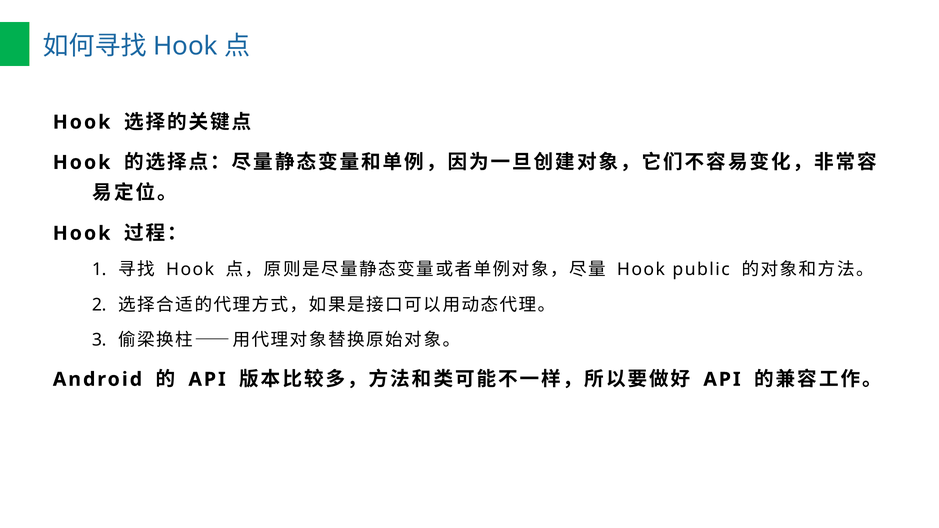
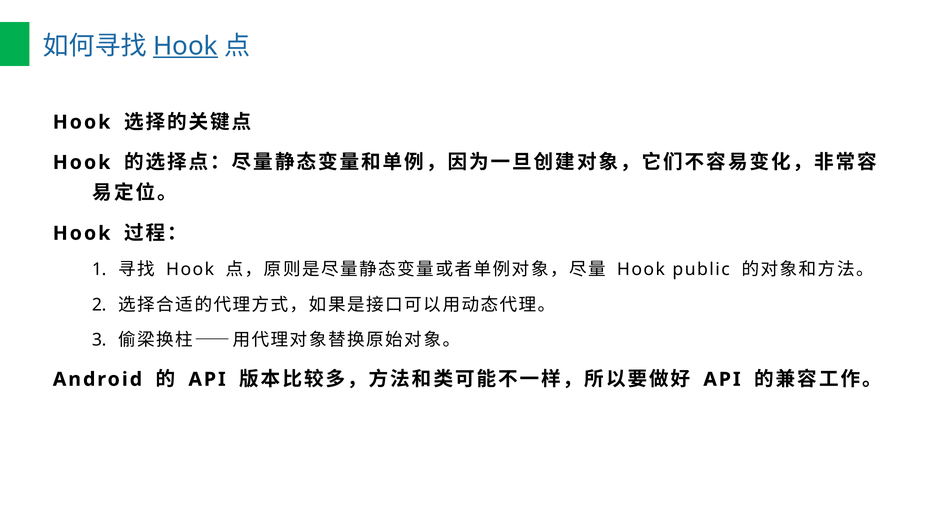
Hook at (186, 46) underline: none -> present
